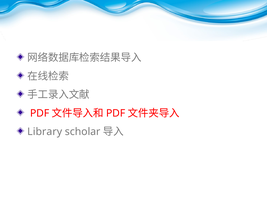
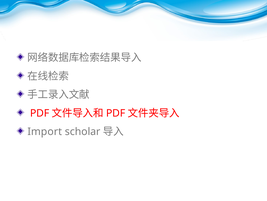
Library: Library -> Import
